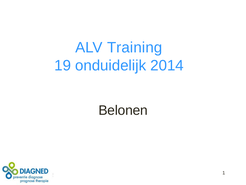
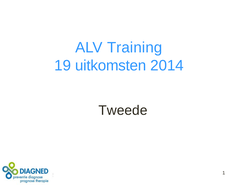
onduidelijk: onduidelijk -> uitkomsten
Belonen: Belonen -> Tweede
